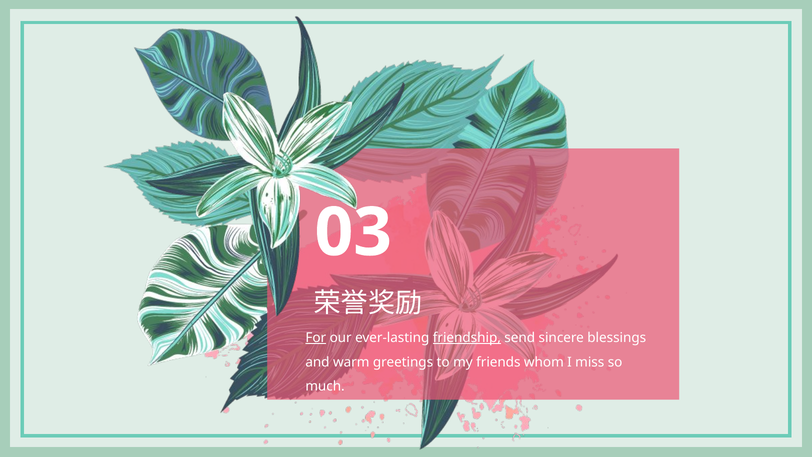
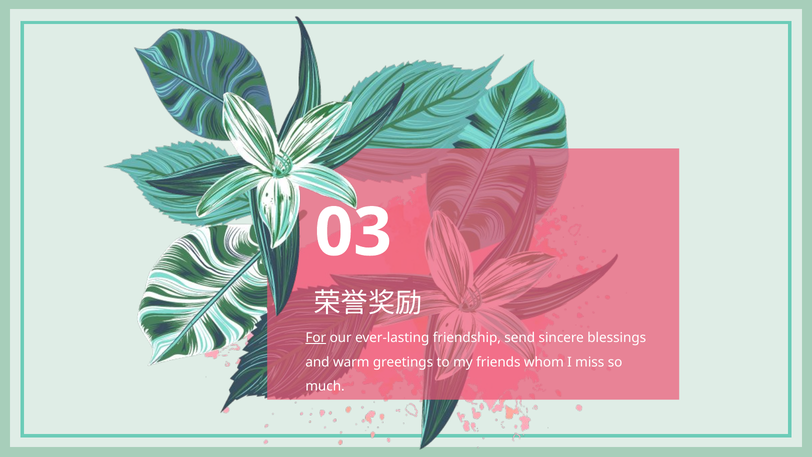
friendship underline: present -> none
